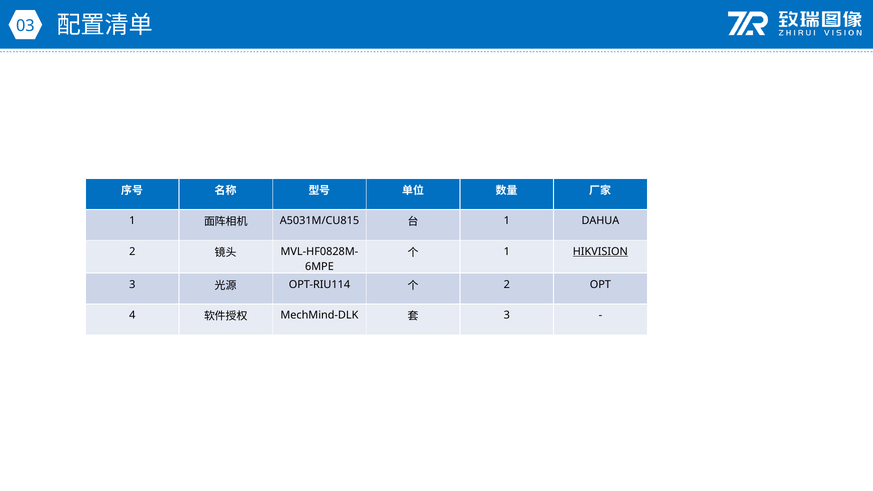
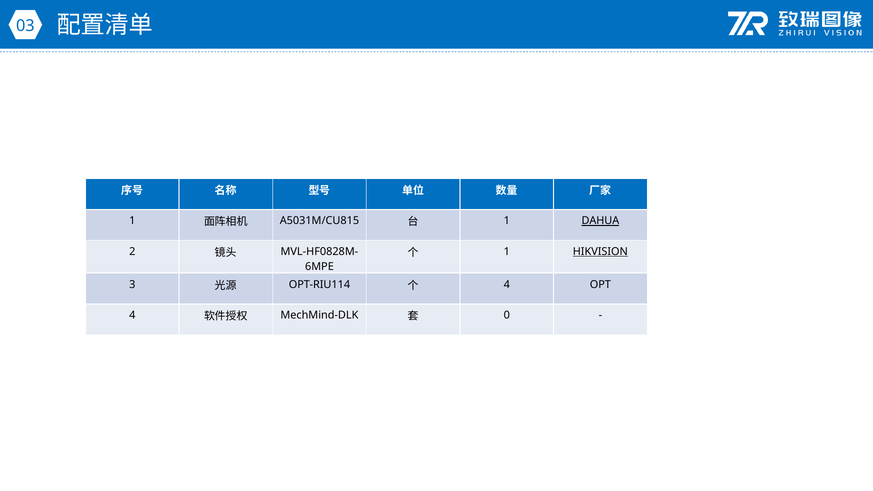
DAHUA underline: none -> present
2 at (507, 284): 2 -> 4
3 at (507, 315): 3 -> 0
